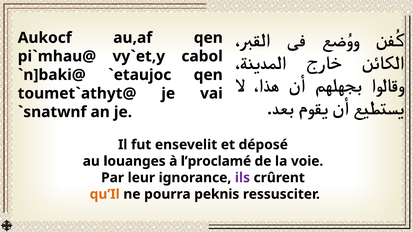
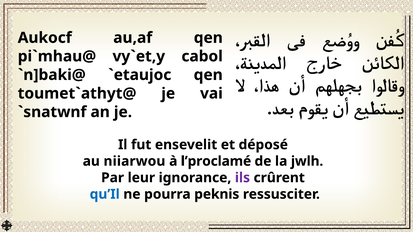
louanges: louanges -> niiarwou
voie: voie -> jwlh
qu’Il colour: orange -> blue
